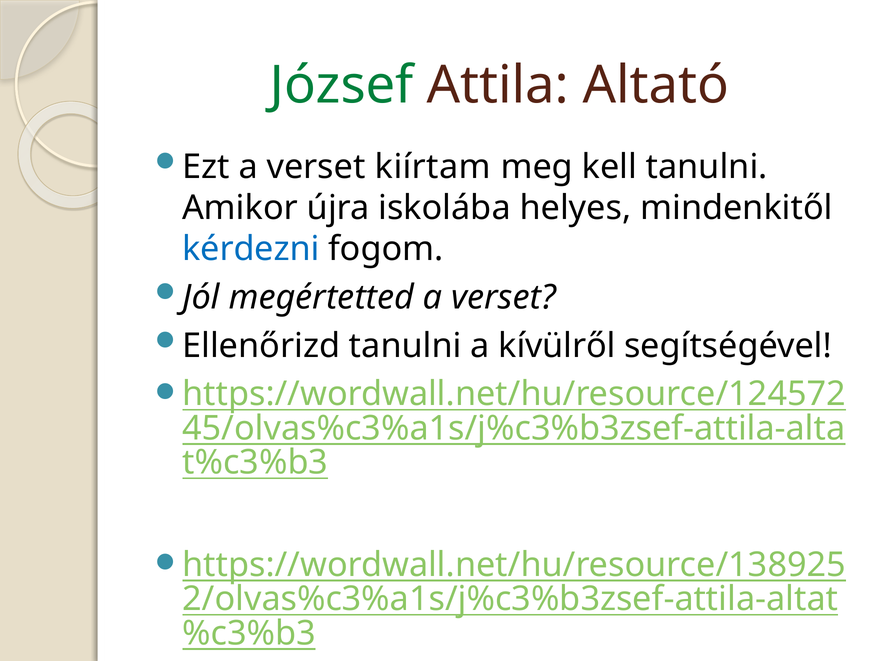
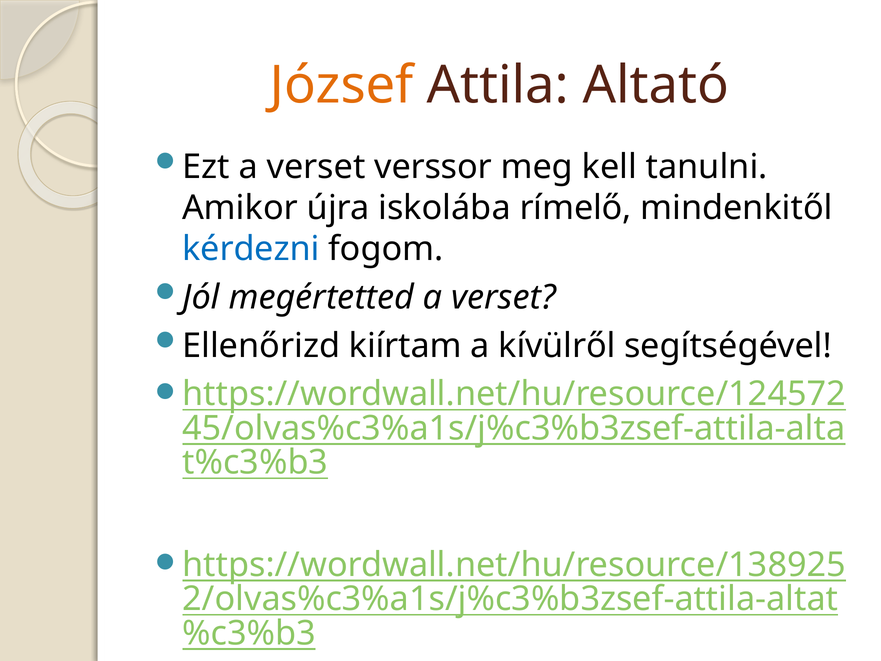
József colour: green -> orange
kiírtam: kiírtam -> verssor
helyes: helyes -> rímelő
Ellenőrizd tanulni: tanulni -> kiírtam
